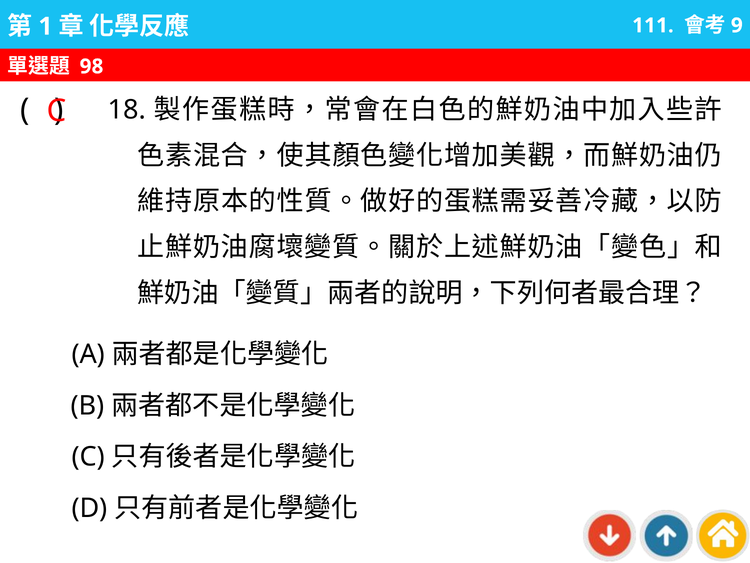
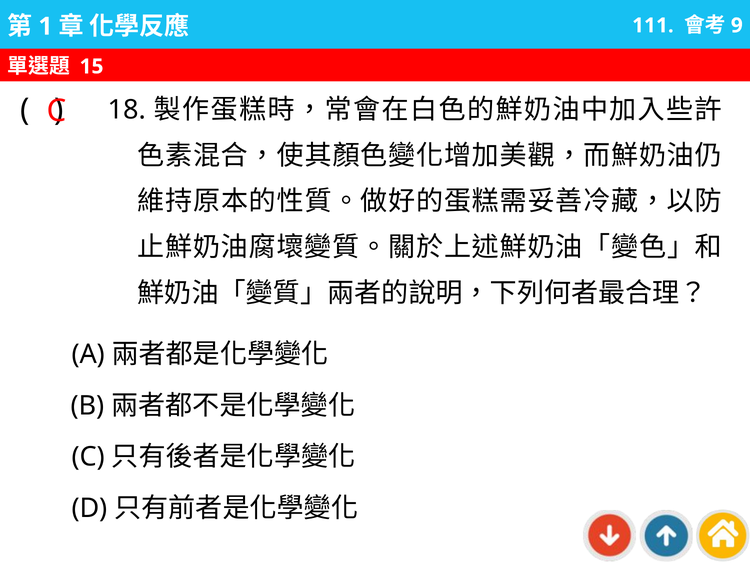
98: 98 -> 15
